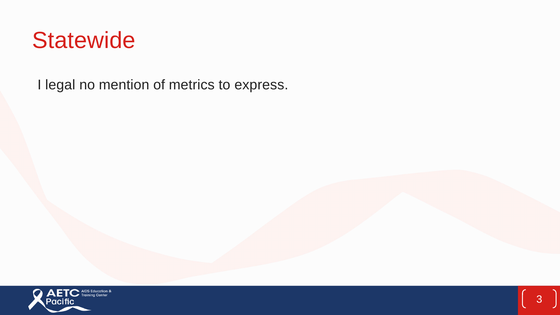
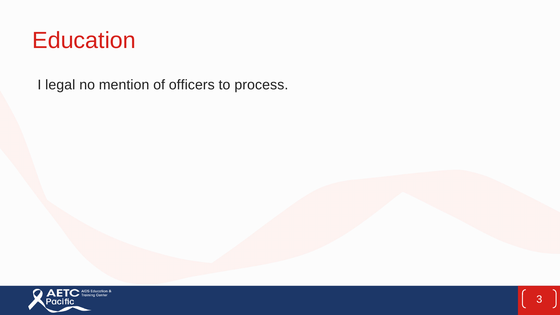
Statewide: Statewide -> Education
metrics: metrics -> officers
express: express -> process
